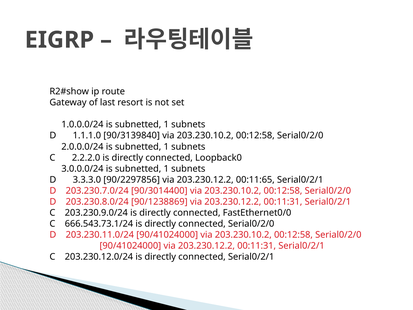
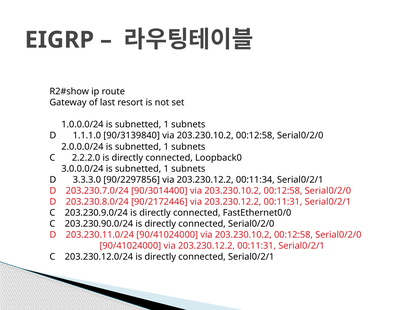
00:11:65: 00:11:65 -> 00:11:34
90/1238869: 90/1238869 -> 90/2172446
666.543.73.1/24: 666.543.73.1/24 -> 203.230.90.0/24
